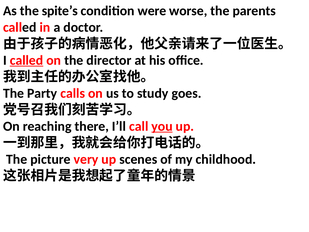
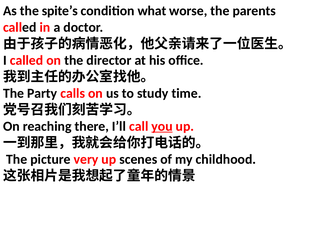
were: were -> what
called at (27, 60) underline: present -> none
goes: goes -> time
